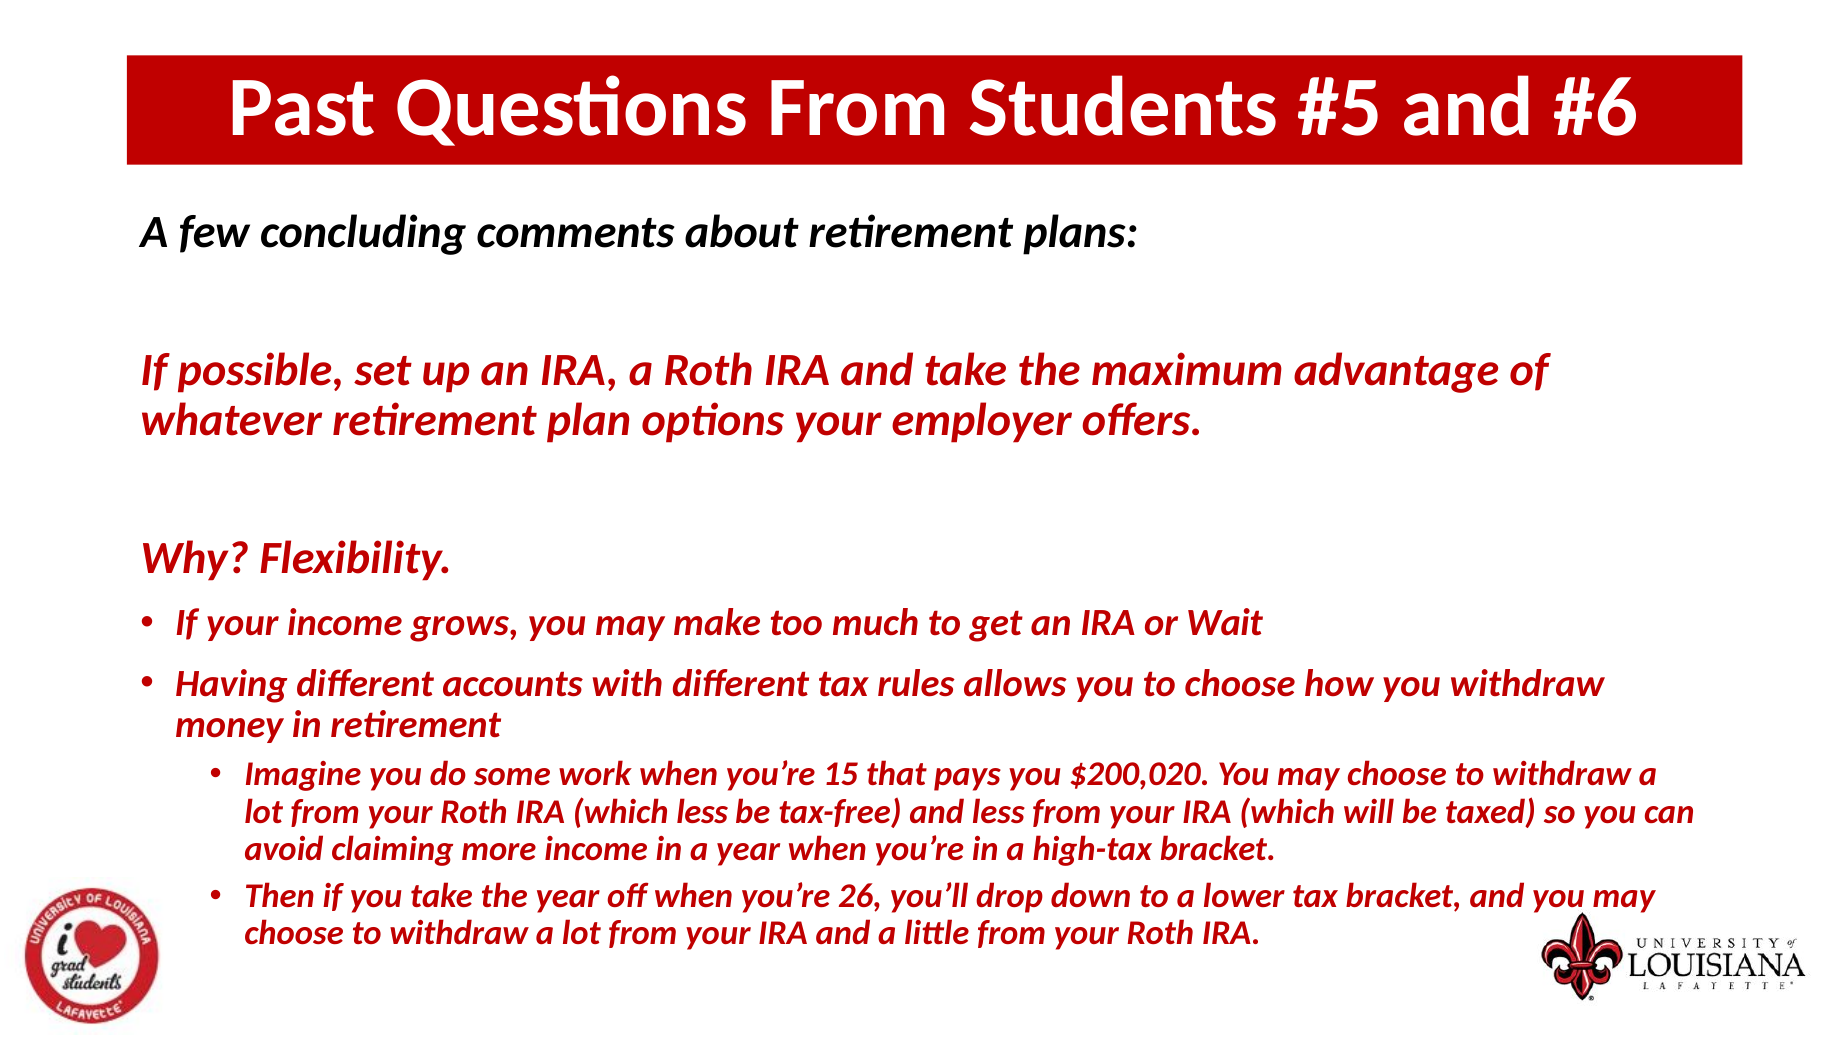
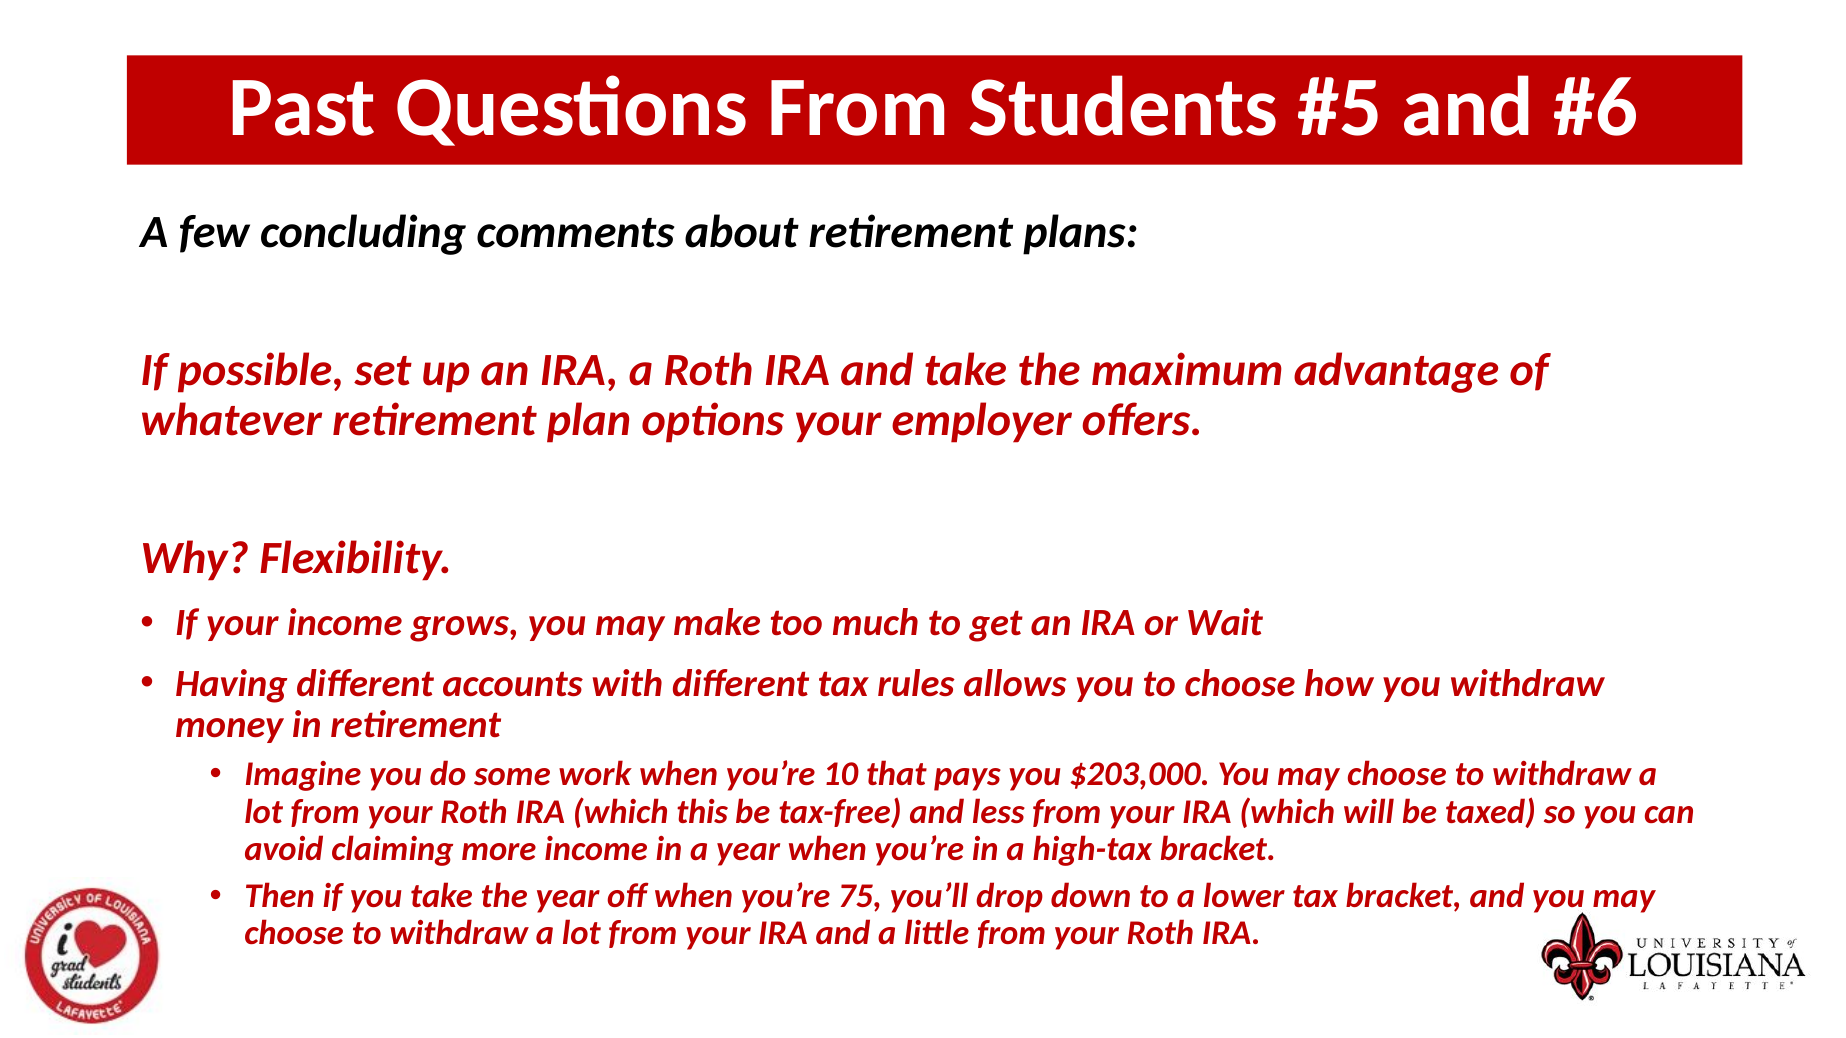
15: 15 -> 10
$200,020: $200,020 -> $203,000
which less: less -> this
26: 26 -> 75
